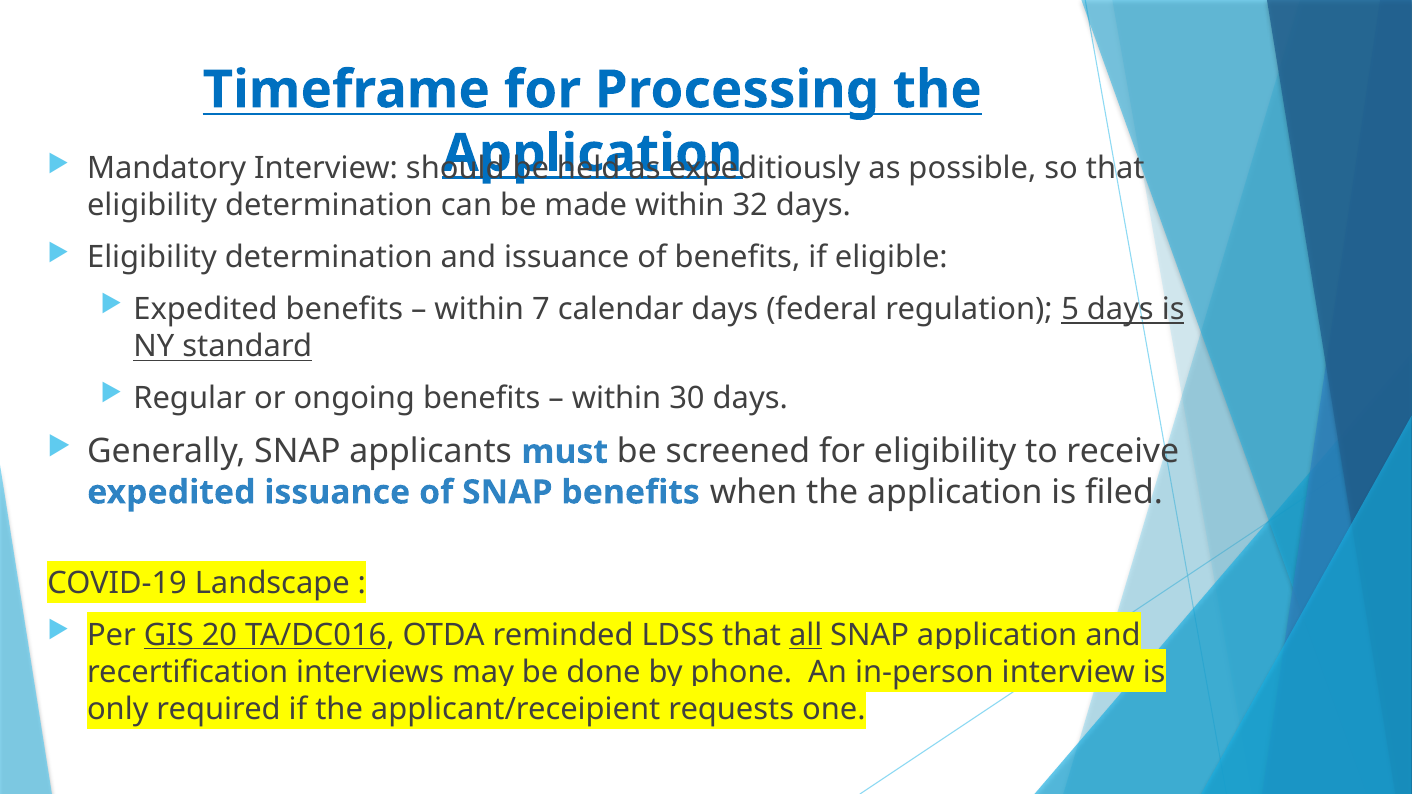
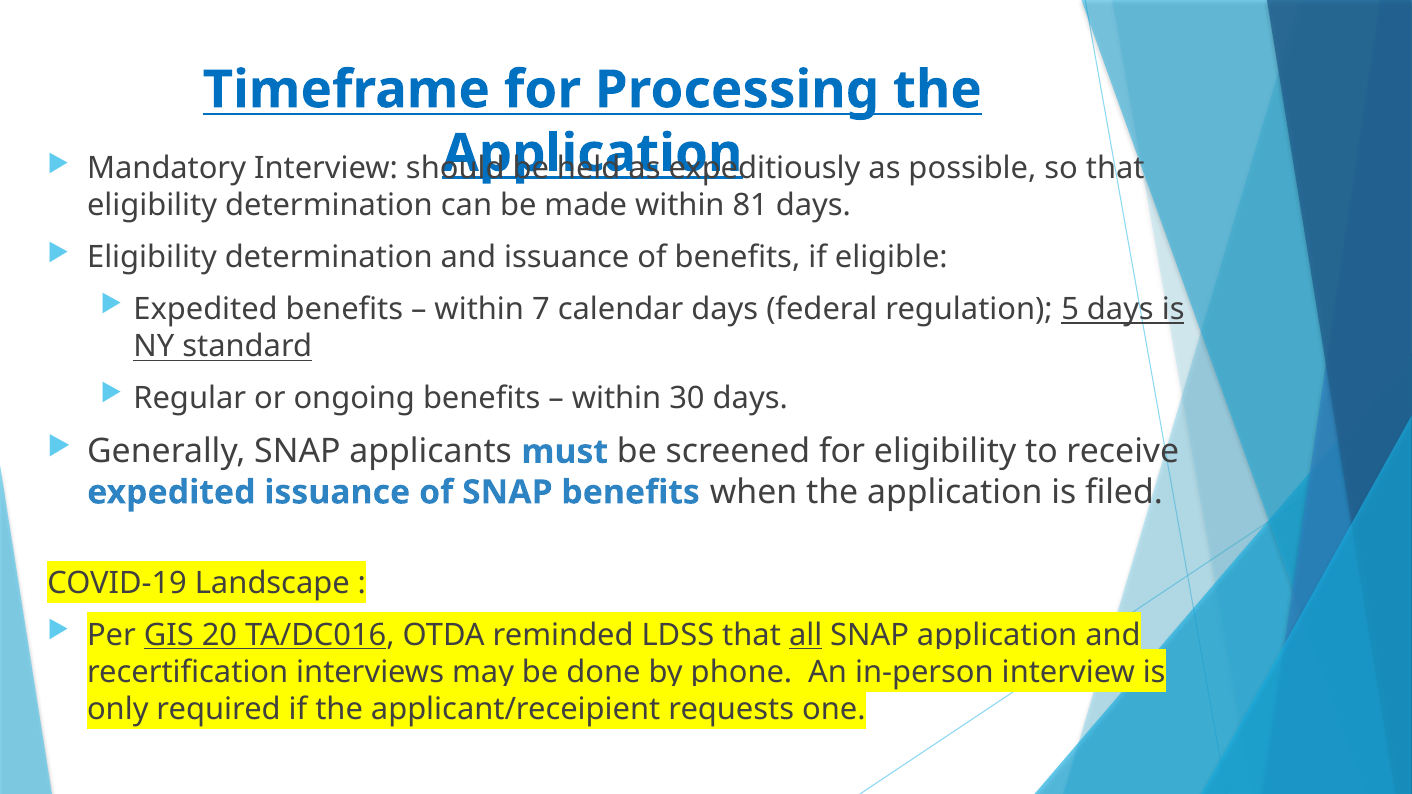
32: 32 -> 81
